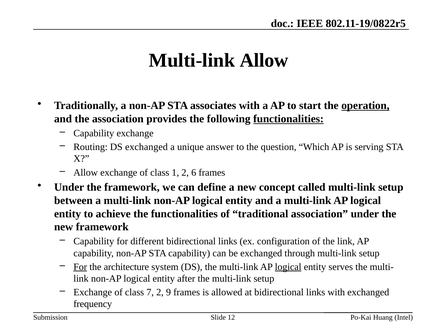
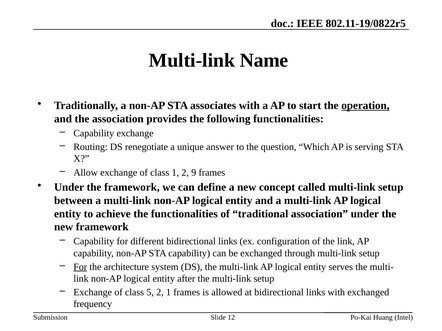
Multi-link Allow: Allow -> Name
functionalities at (288, 119) underline: present -> none
DS exchanged: exchanged -> renegotiate
6: 6 -> 9
logical at (288, 267) underline: present -> none
7: 7 -> 5
2 9: 9 -> 1
